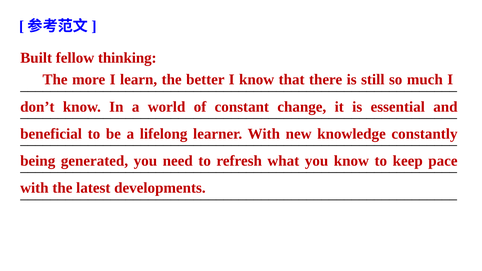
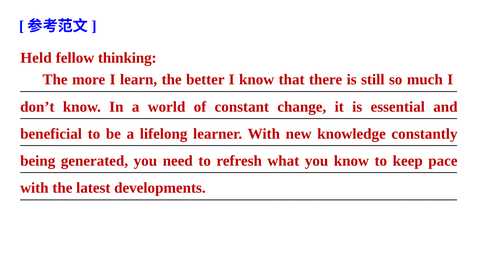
Built: Built -> Held
